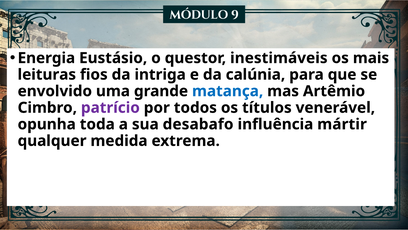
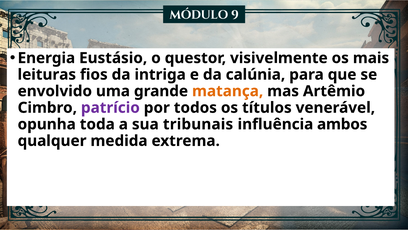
inestimáveis: inestimáveis -> visivelmente
matança colour: blue -> orange
desabafo: desabafo -> tribunais
mártir: mártir -> ambos
